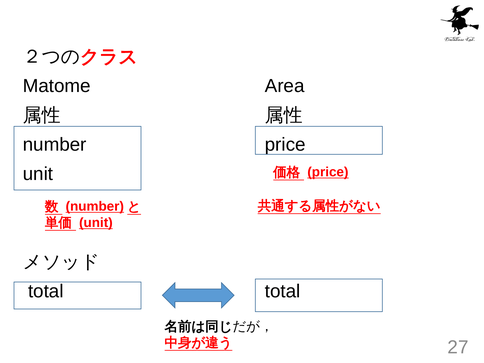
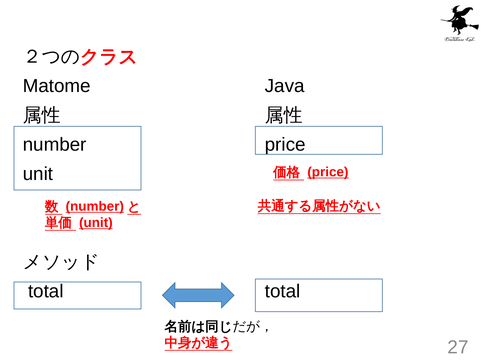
Area: Area -> Java
